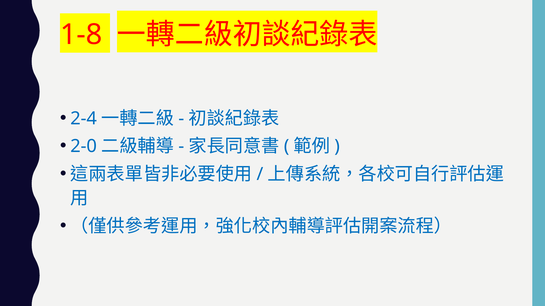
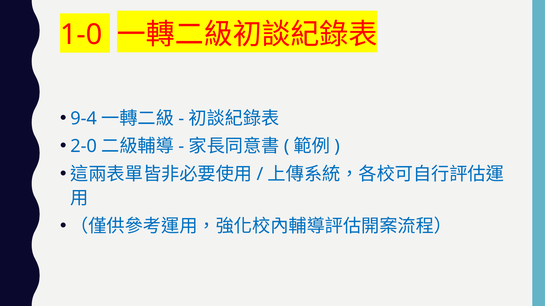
1-8: 1-8 -> 1-0
2-4: 2-4 -> 9-4
